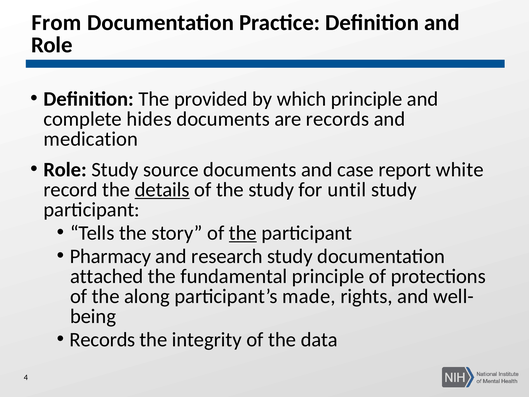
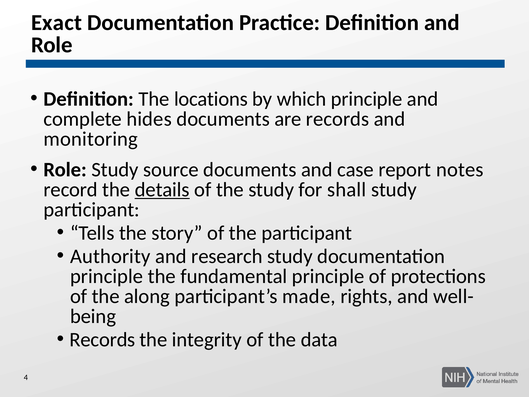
From: From -> Exact
provided: provided -> locations
medication: medication -> monitoring
white: white -> notes
until: until -> shall
the at (243, 233) underline: present -> none
Pharmacy: Pharmacy -> Authority
attached at (107, 276): attached -> principle
